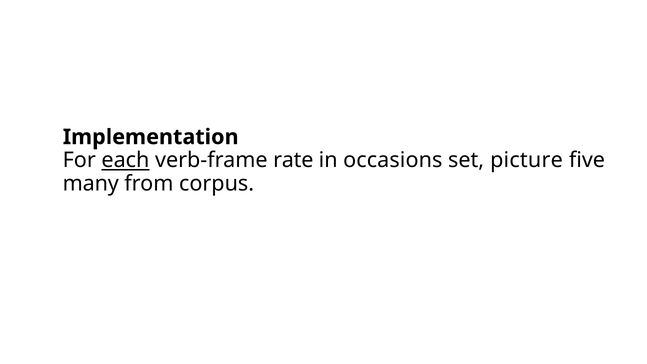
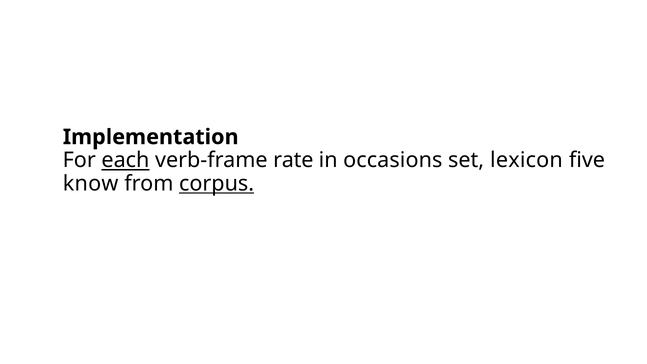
picture: picture -> lexicon
many: many -> know
corpus underline: none -> present
